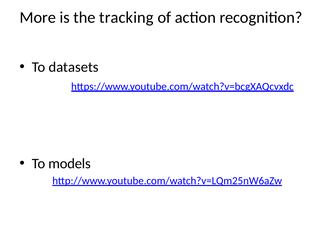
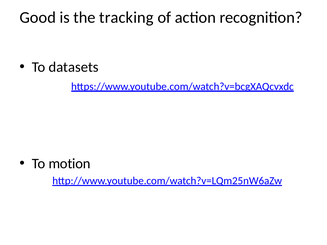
More: More -> Good
models: models -> motion
